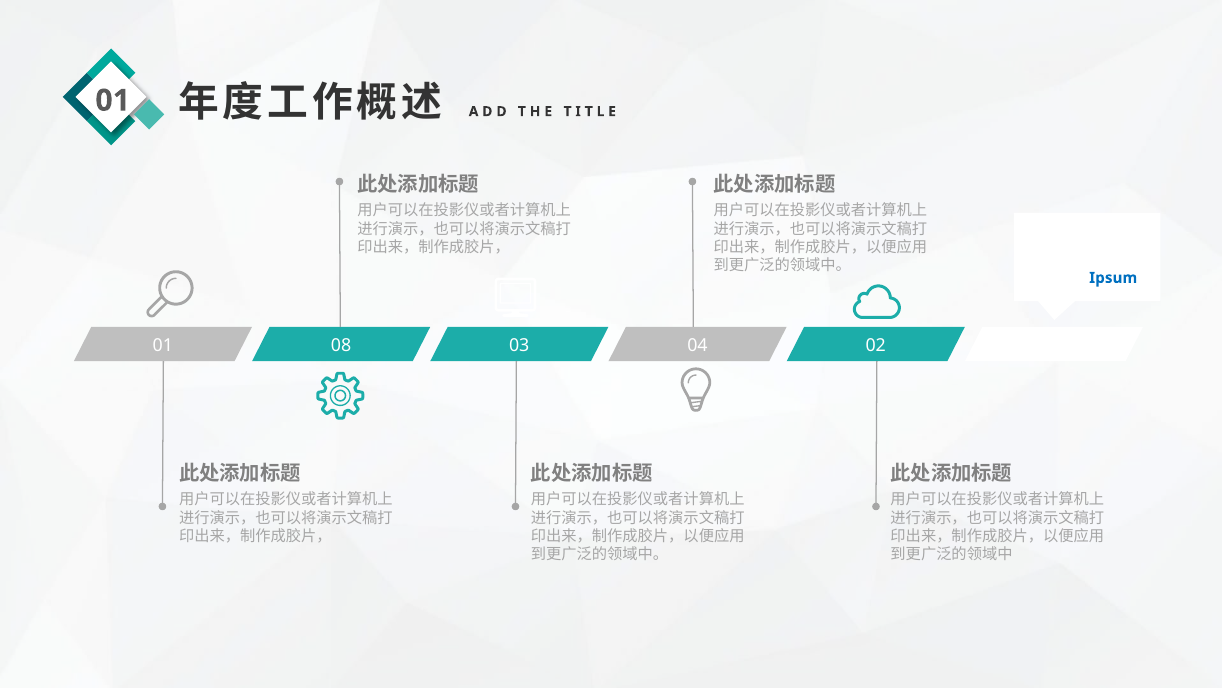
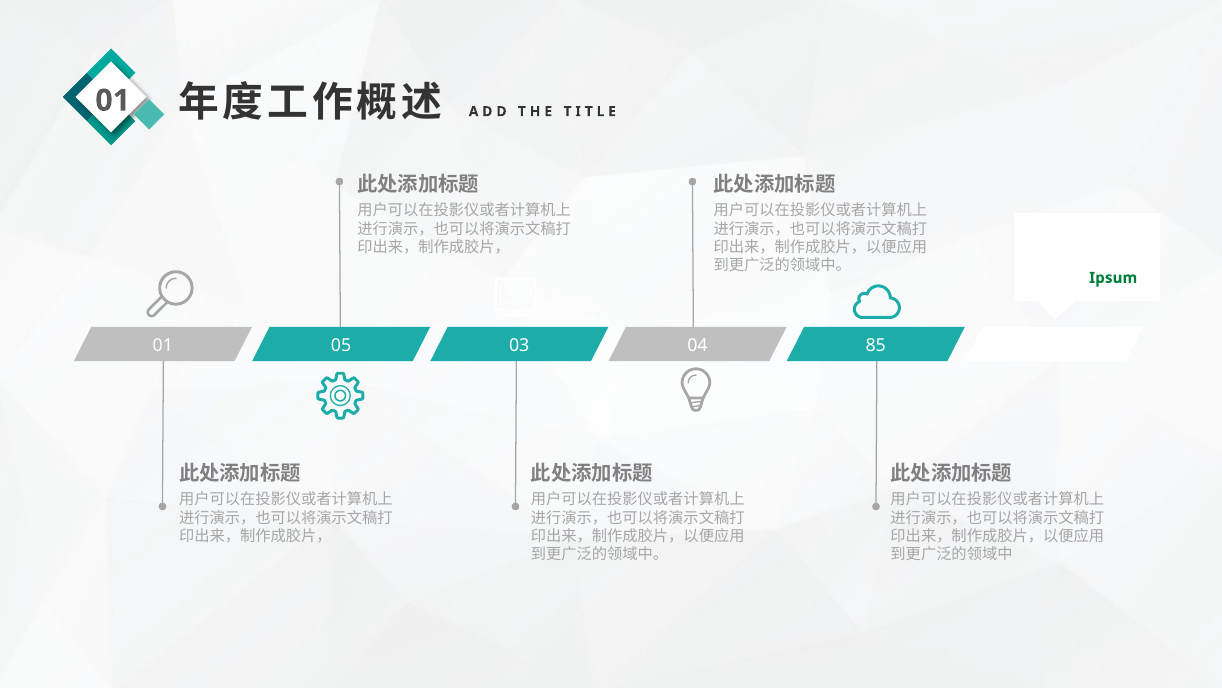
Ipsum colour: blue -> green
08: 08 -> 05
02: 02 -> 85
